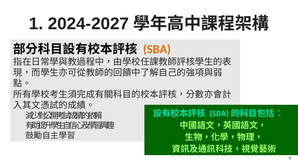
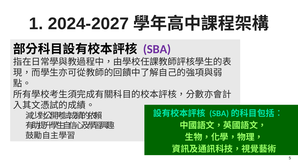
SBA colour: orange -> purple
